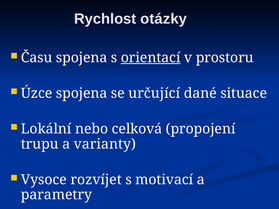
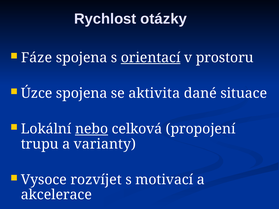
Času: Času -> Fáze
určující: určující -> aktivita
nebo underline: none -> present
parametry: parametry -> akcelerace
